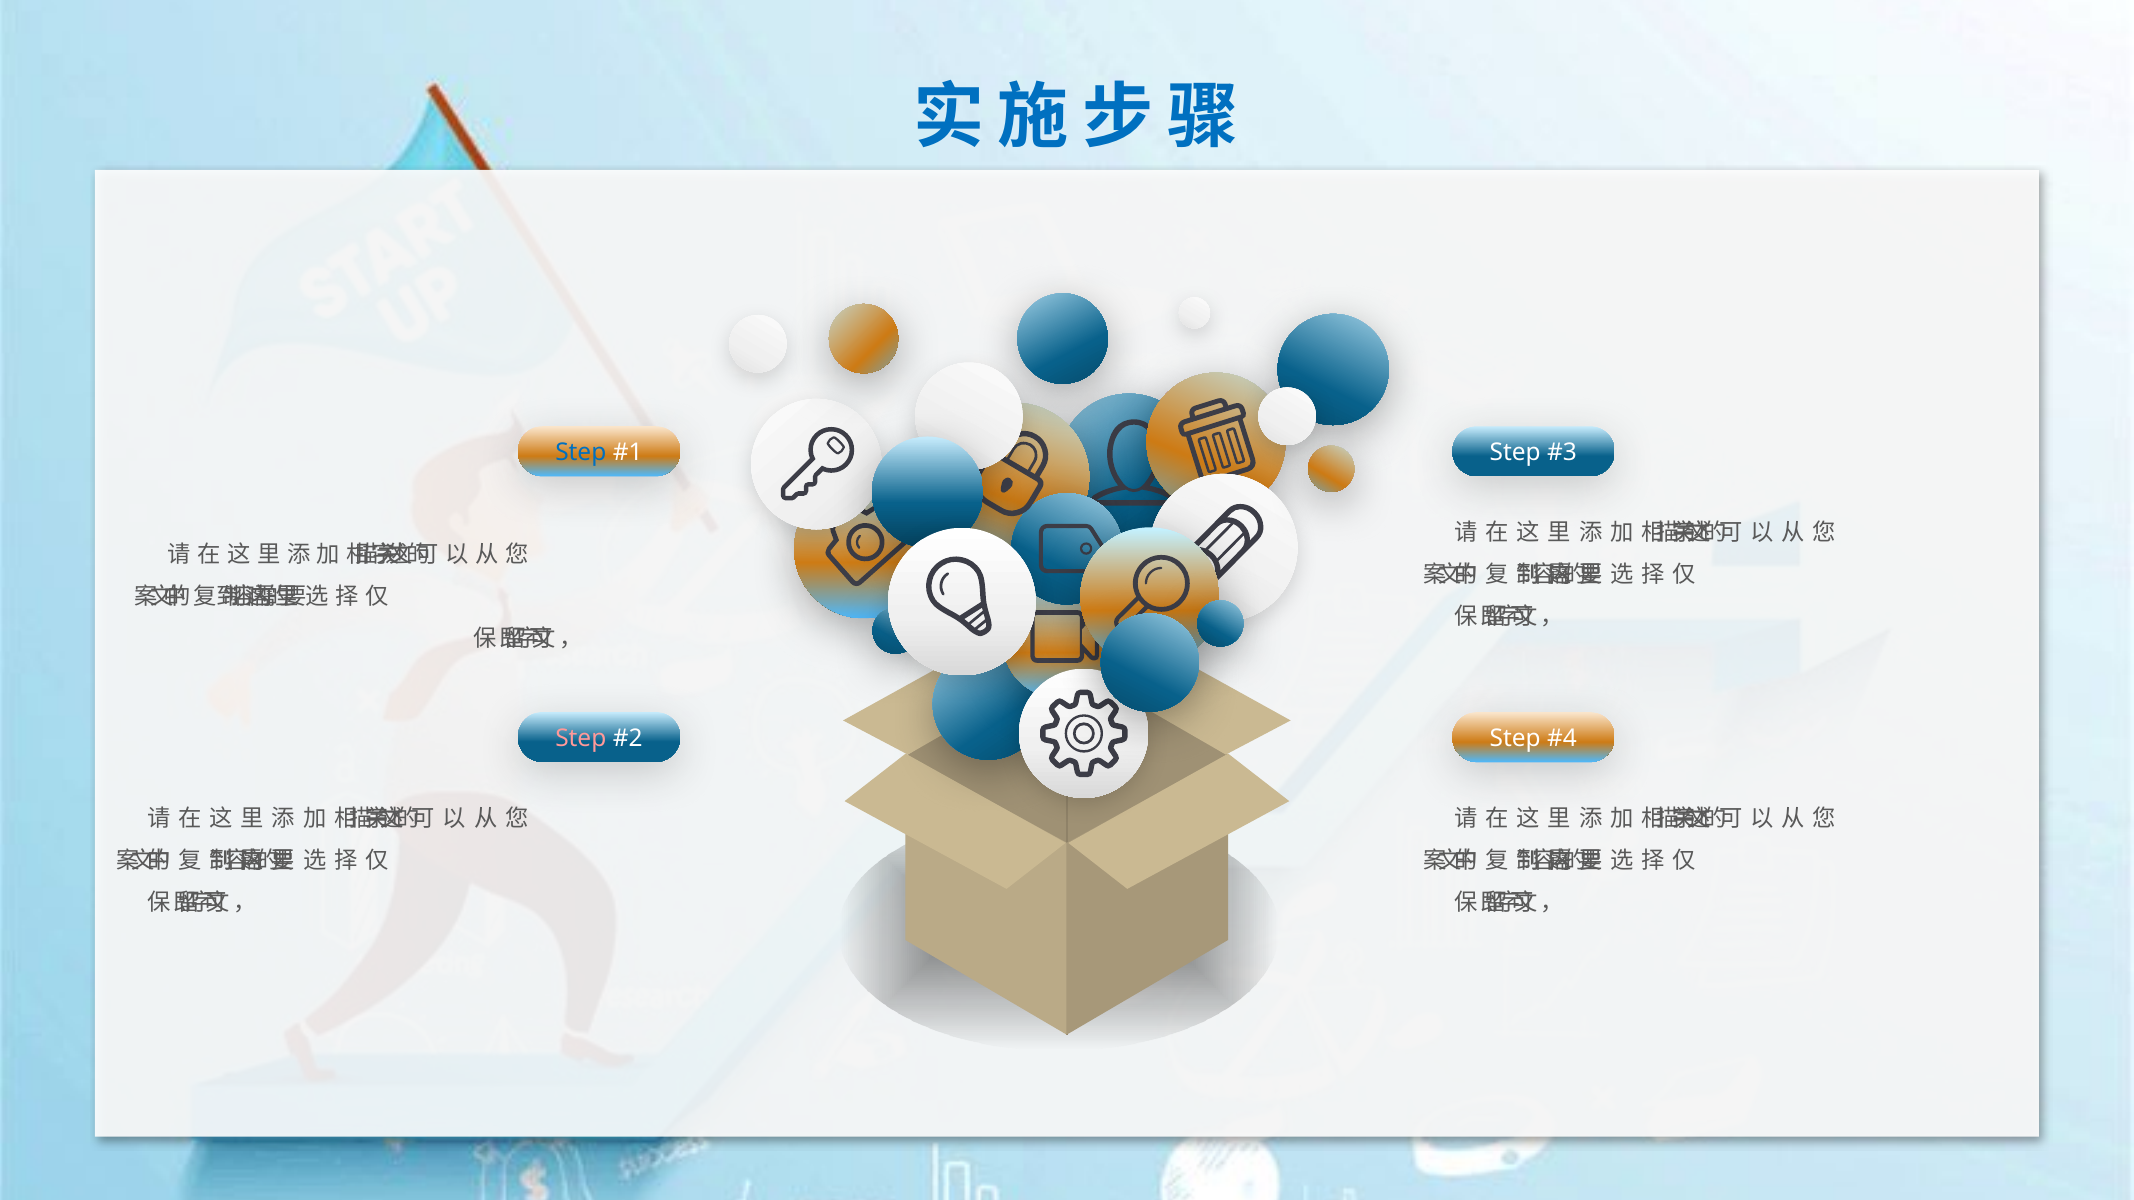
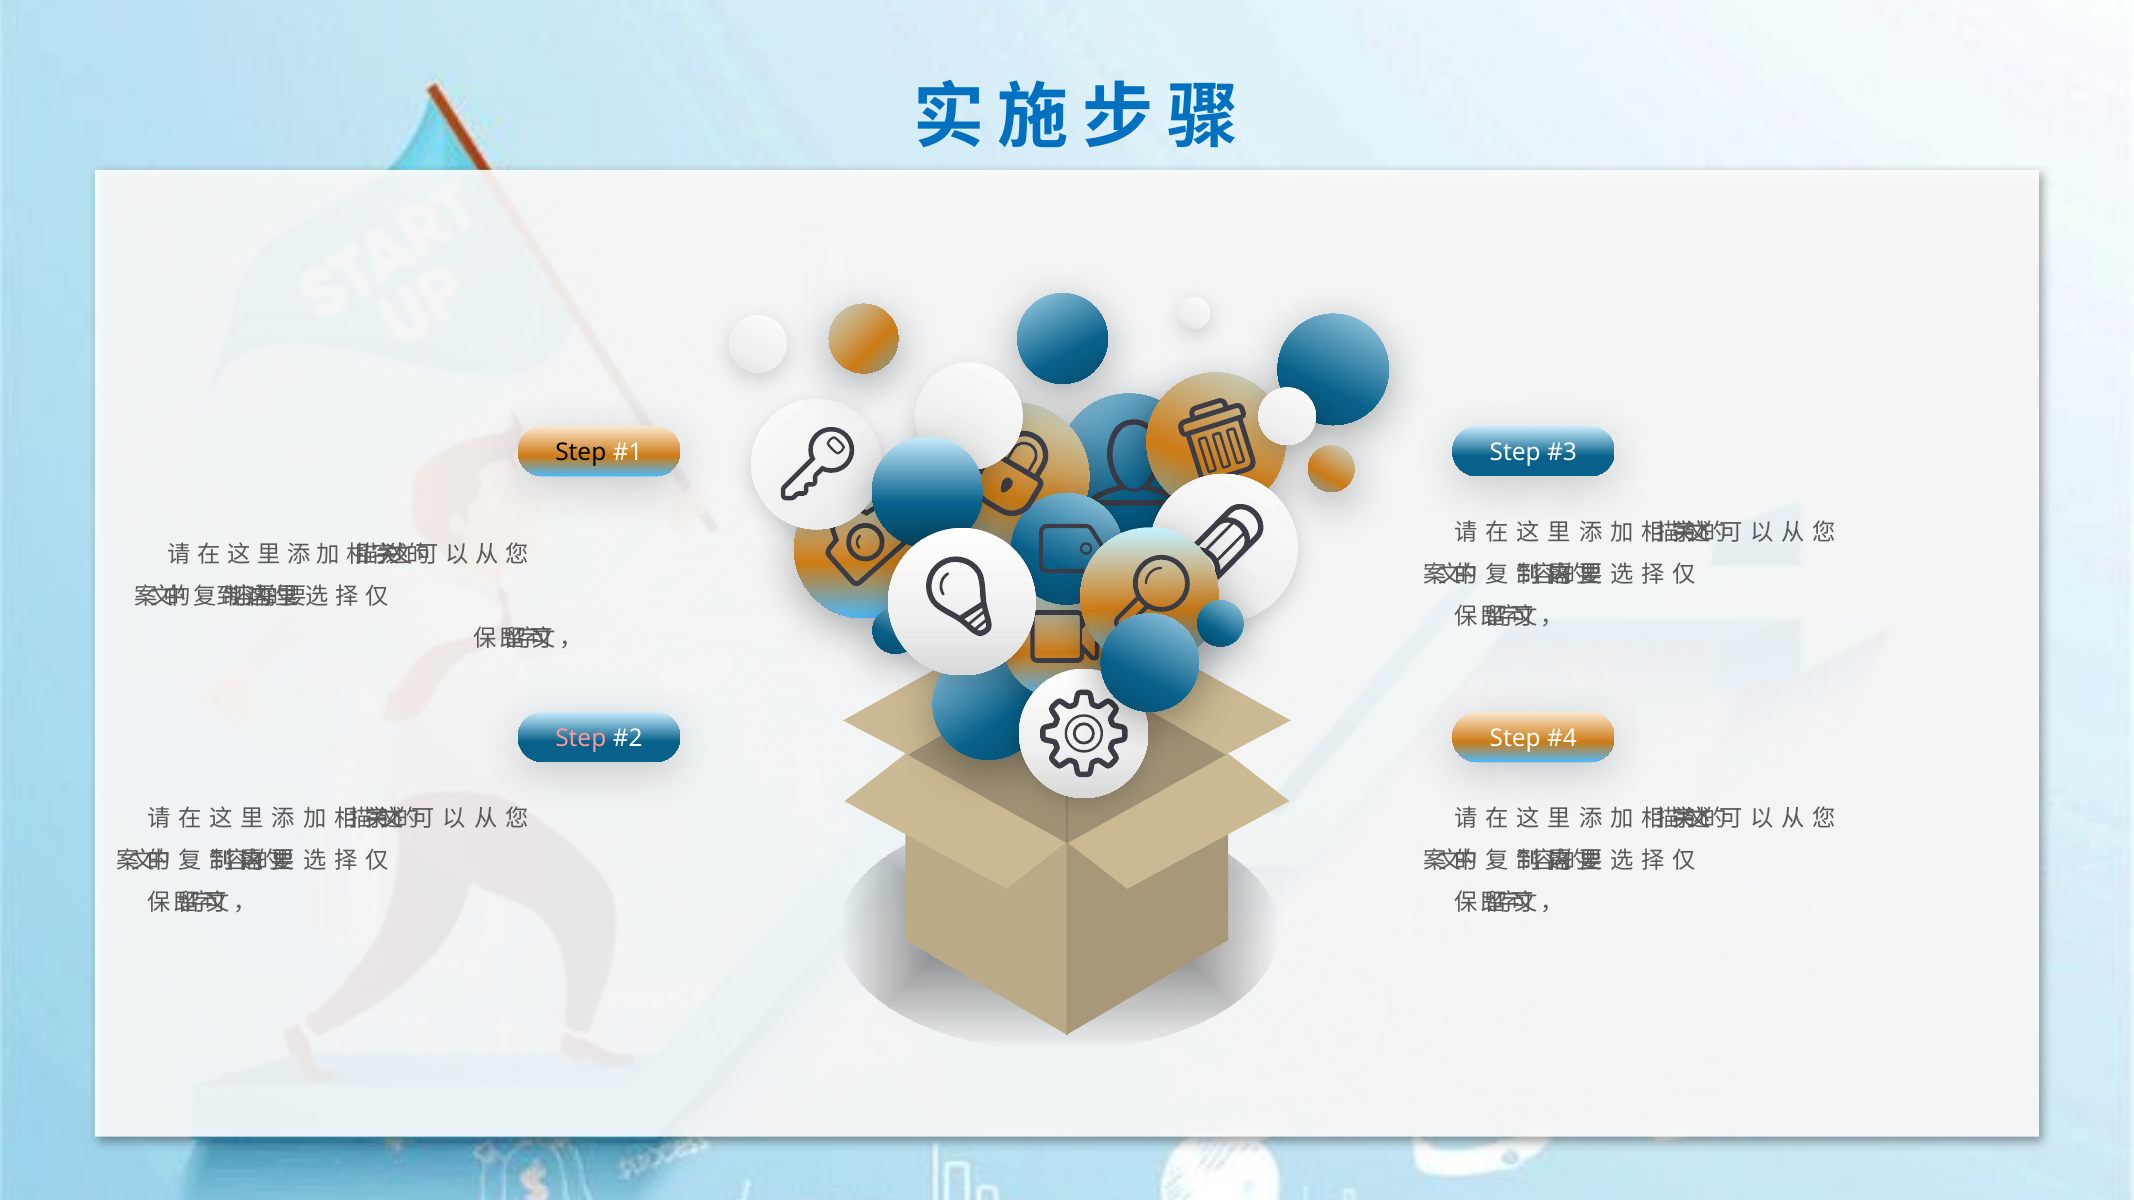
Step at (581, 453) colour: blue -> black
